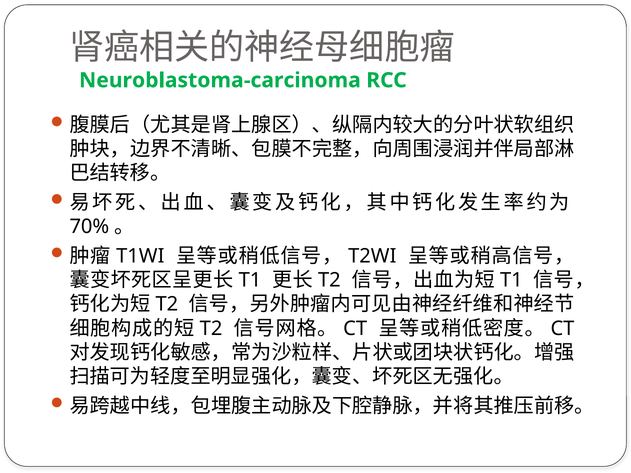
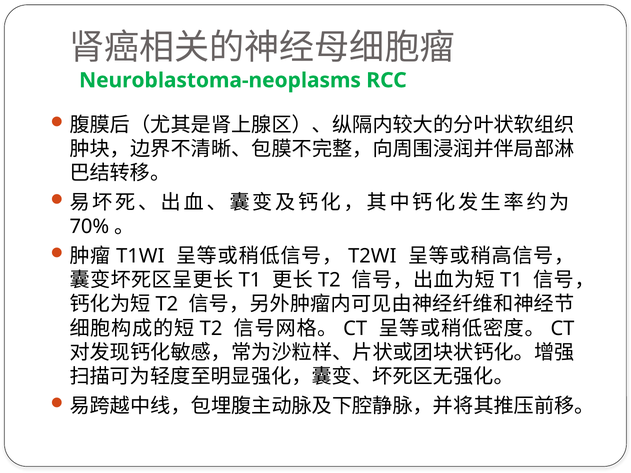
Neuroblastoma-carcinoma: Neuroblastoma-carcinoma -> Neuroblastoma-neoplasms
